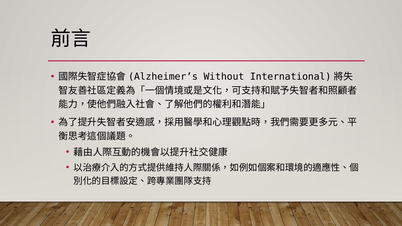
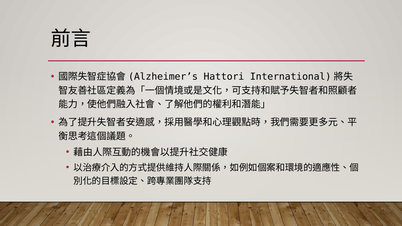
Without: Without -> Hattori
